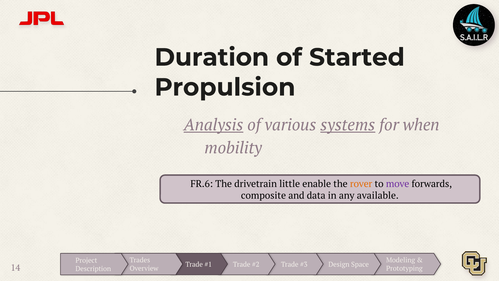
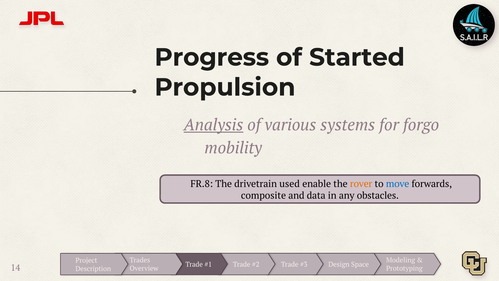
Duration: Duration -> Progress
systems underline: present -> none
when: when -> forgo
FR.6: FR.6 -> FR.8
little: little -> used
move colour: purple -> blue
available: available -> obstacles
